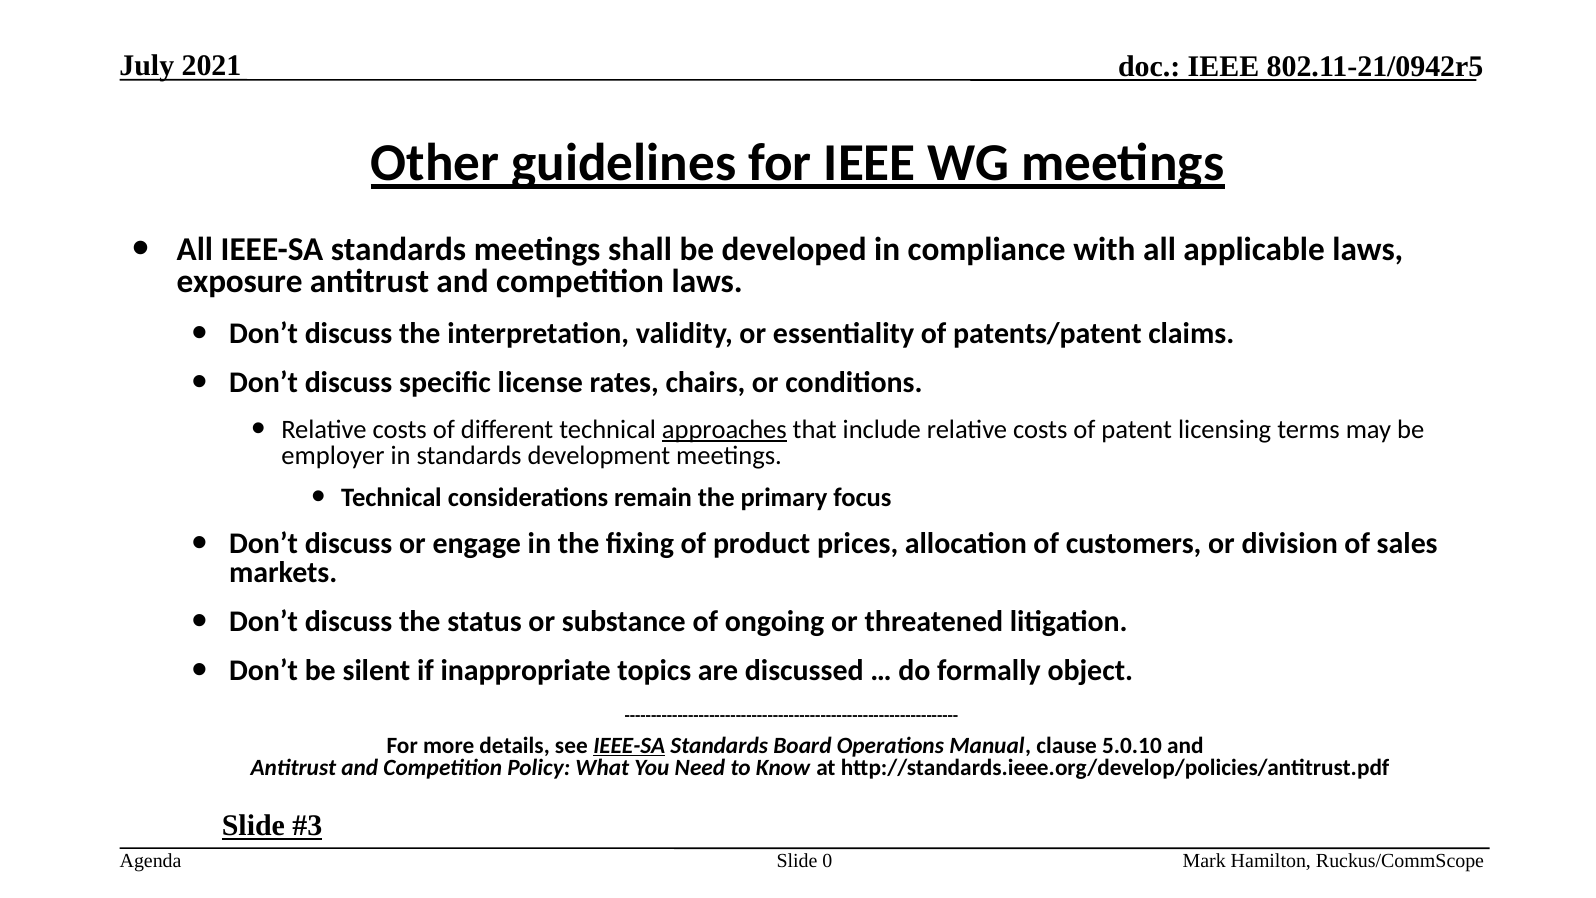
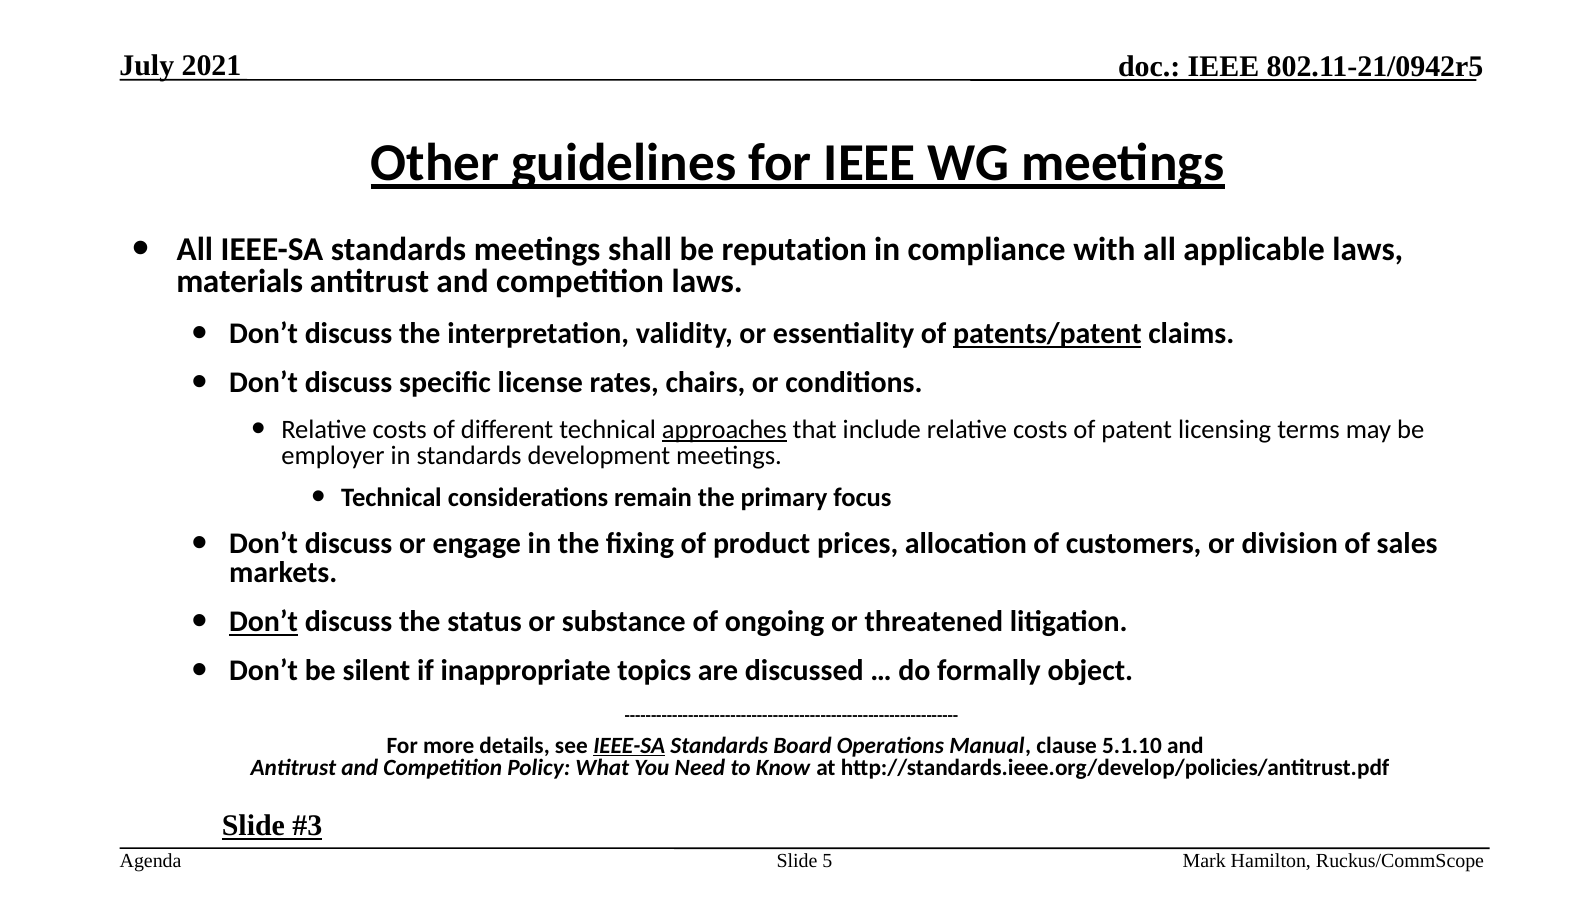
developed: developed -> reputation
exposure: exposure -> materials
patents/patent underline: none -> present
Don’t at (264, 622) underline: none -> present
5.0.10: 5.0.10 -> 5.1.10
0: 0 -> 5
